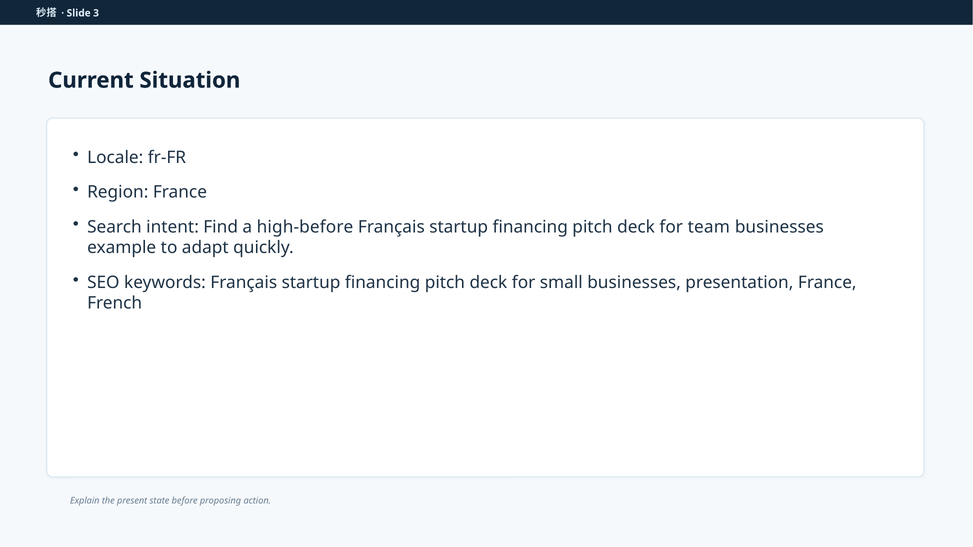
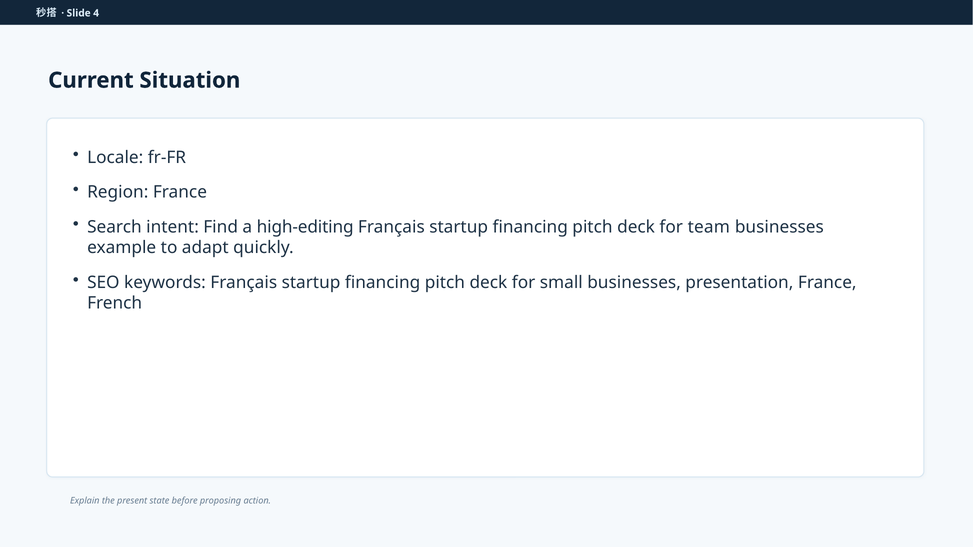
3: 3 -> 4
high-before: high-before -> high-editing
